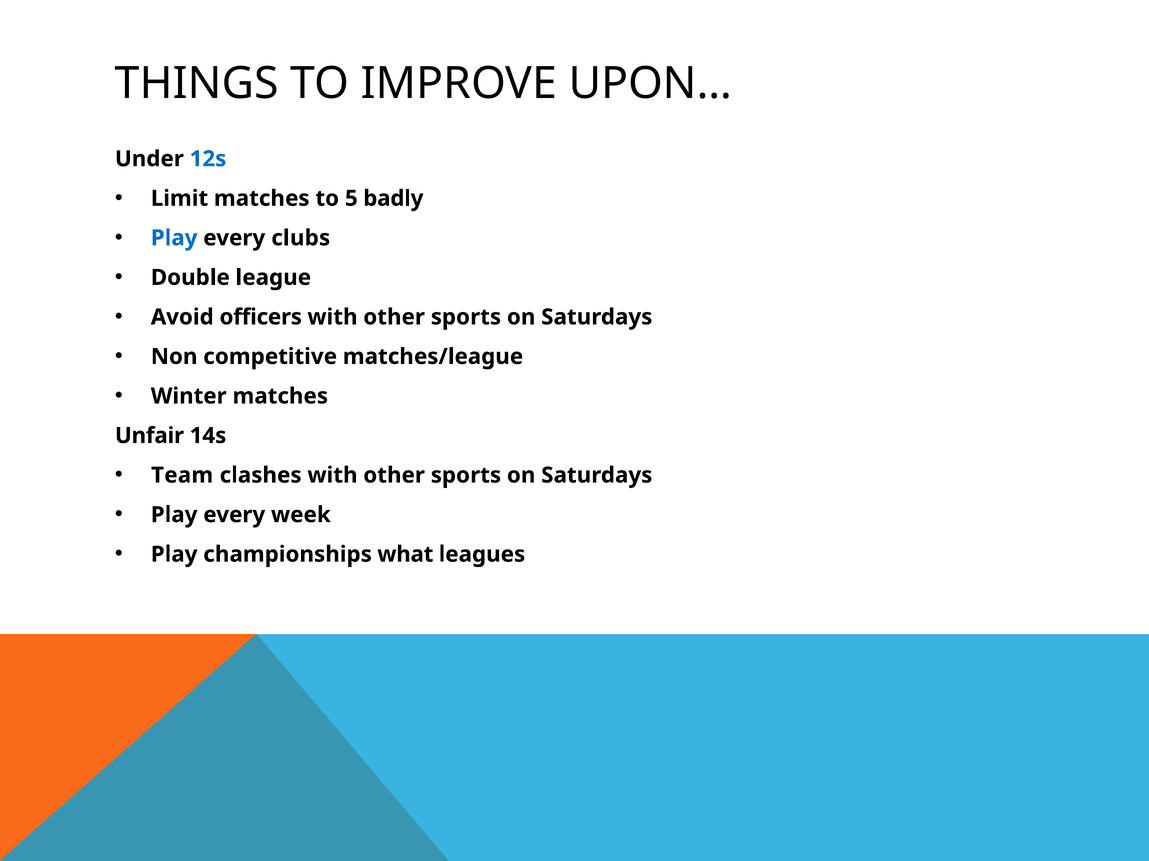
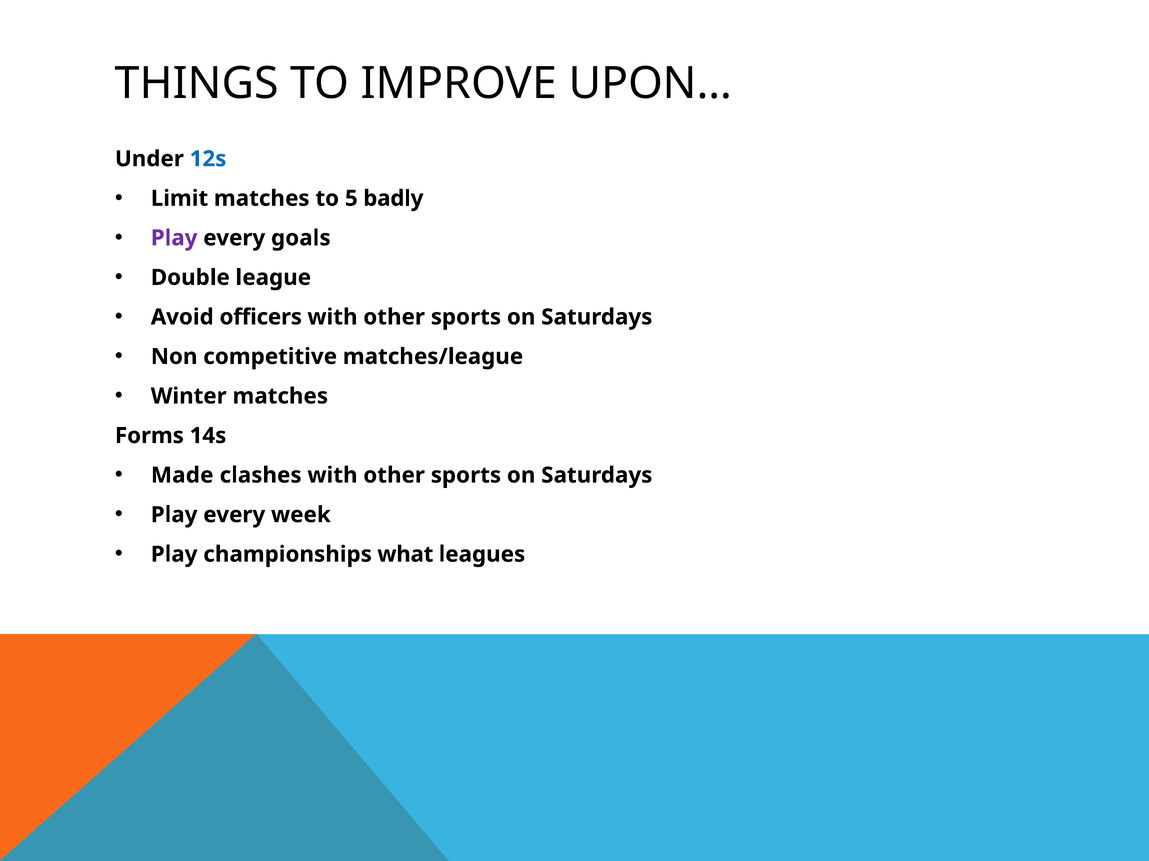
Play at (174, 238) colour: blue -> purple
clubs: clubs -> goals
Unfair: Unfair -> Forms
Team: Team -> Made
